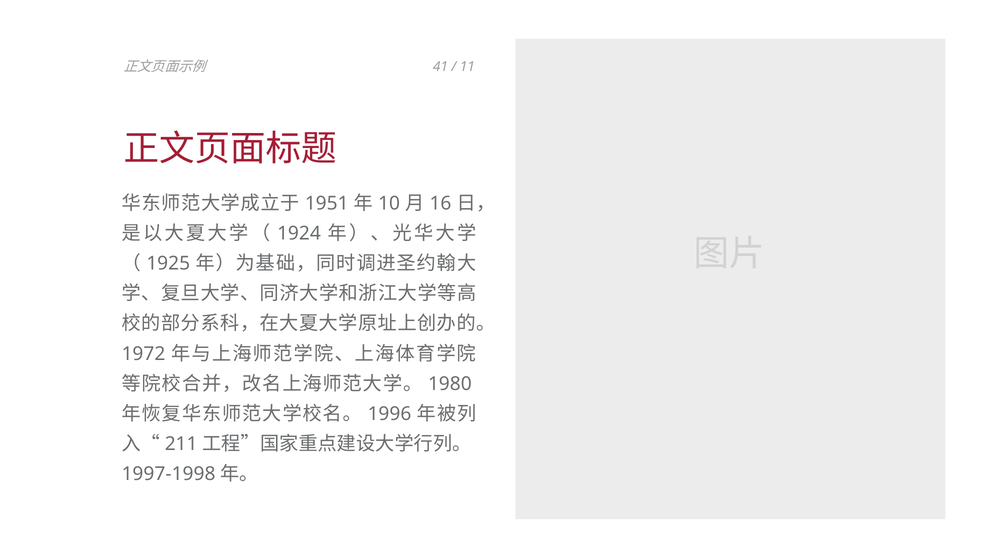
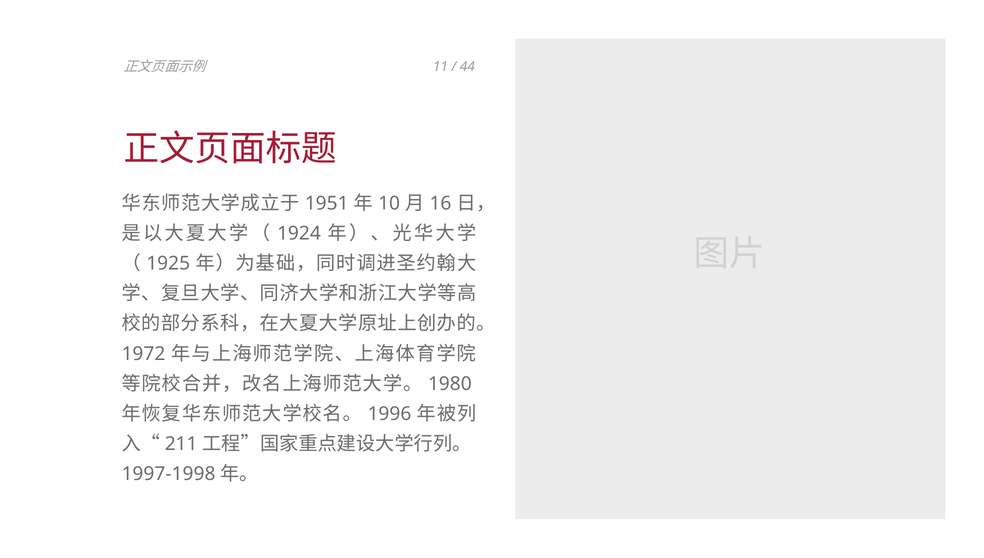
41: 41 -> 11
11: 11 -> 44
